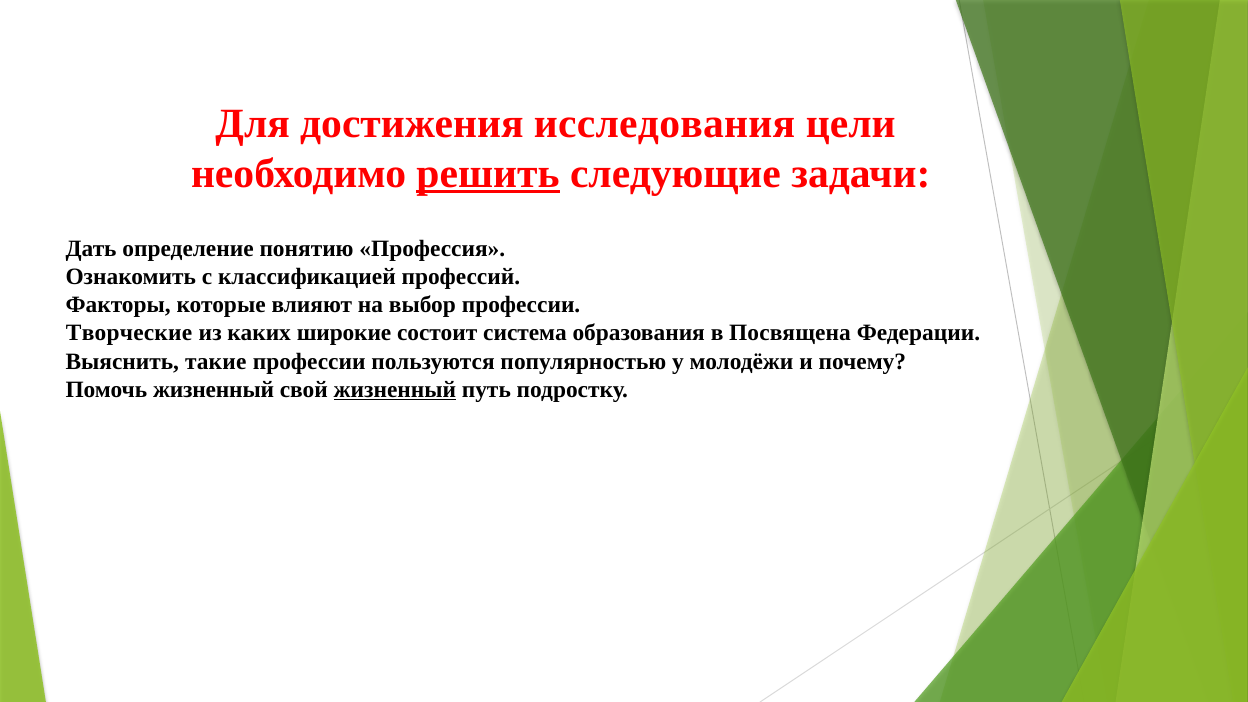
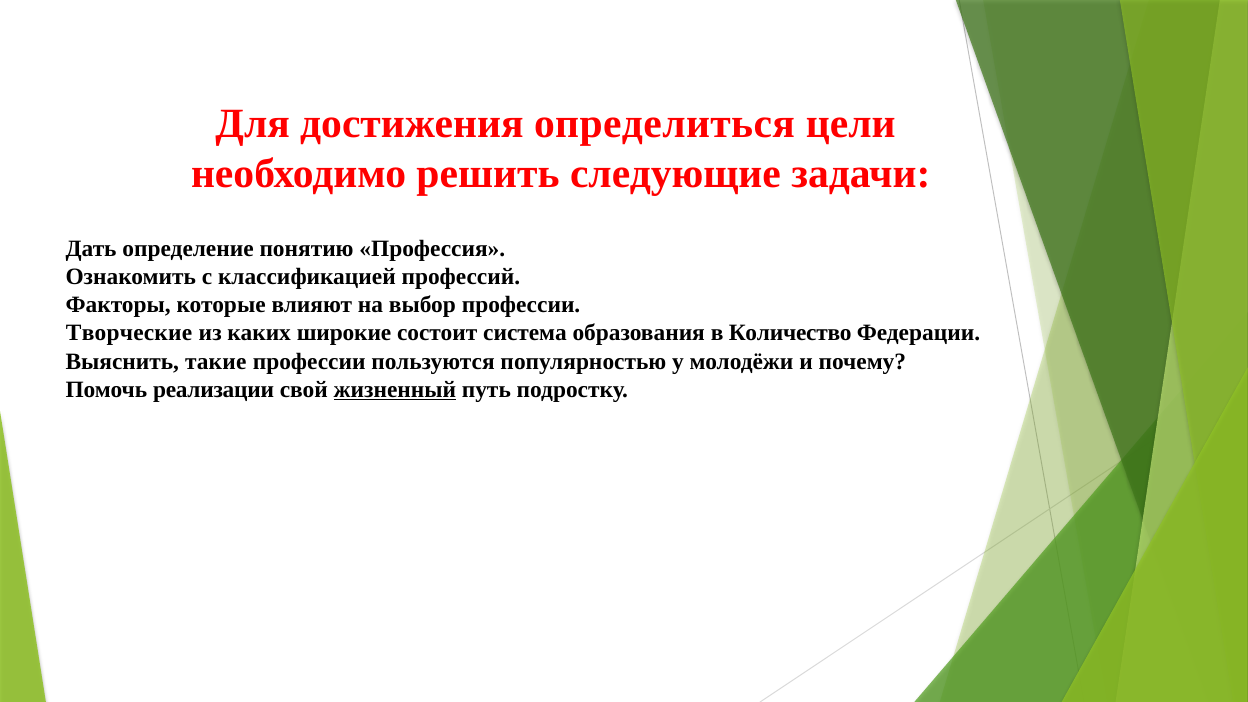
исследования: исследования -> определиться
решить underline: present -> none
Посвящена: Посвящена -> Количество
Помочь жизненный: жизненный -> реализации
